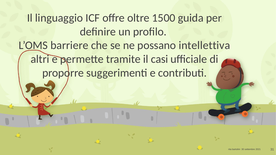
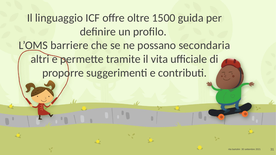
intellettiva: intellettiva -> secondaria
casi: casi -> vita
